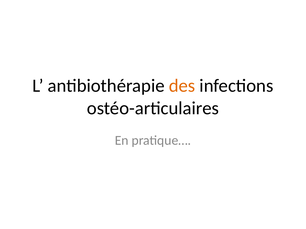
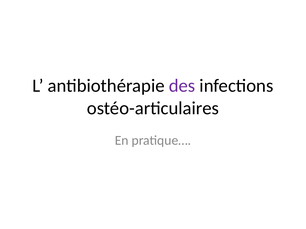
des colour: orange -> purple
